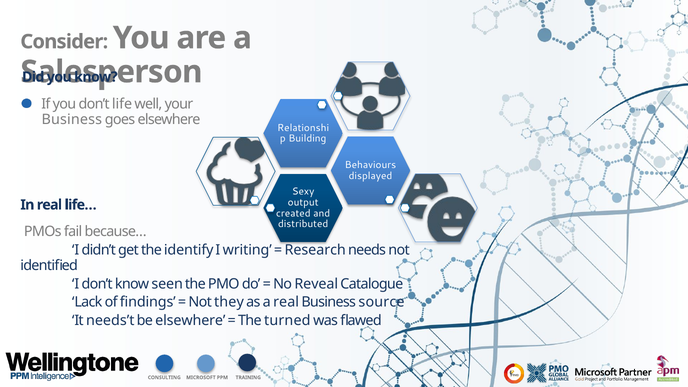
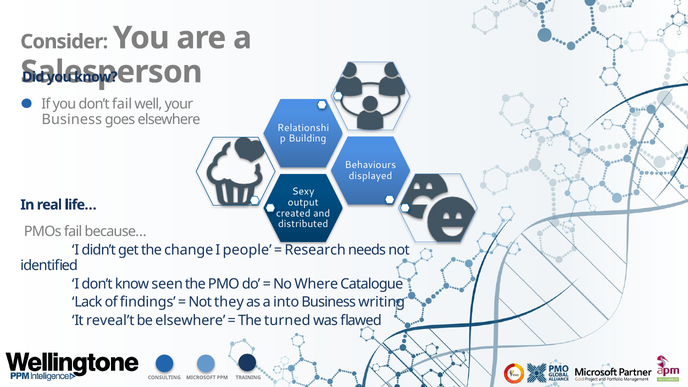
don’t life: life -> fail
identify: identify -> change
writing: writing -> people
Reveal: Reveal -> Where
a real: real -> into
source: source -> writing
needs’t: needs’t -> reveal’t
